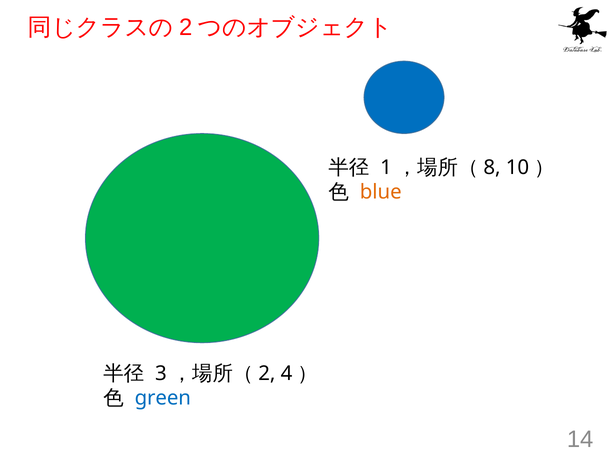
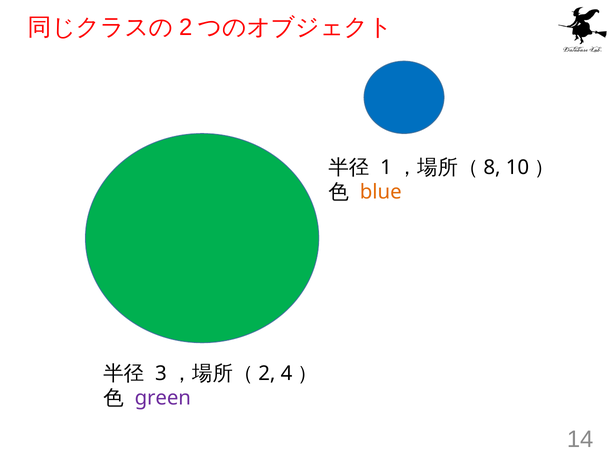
green colour: blue -> purple
